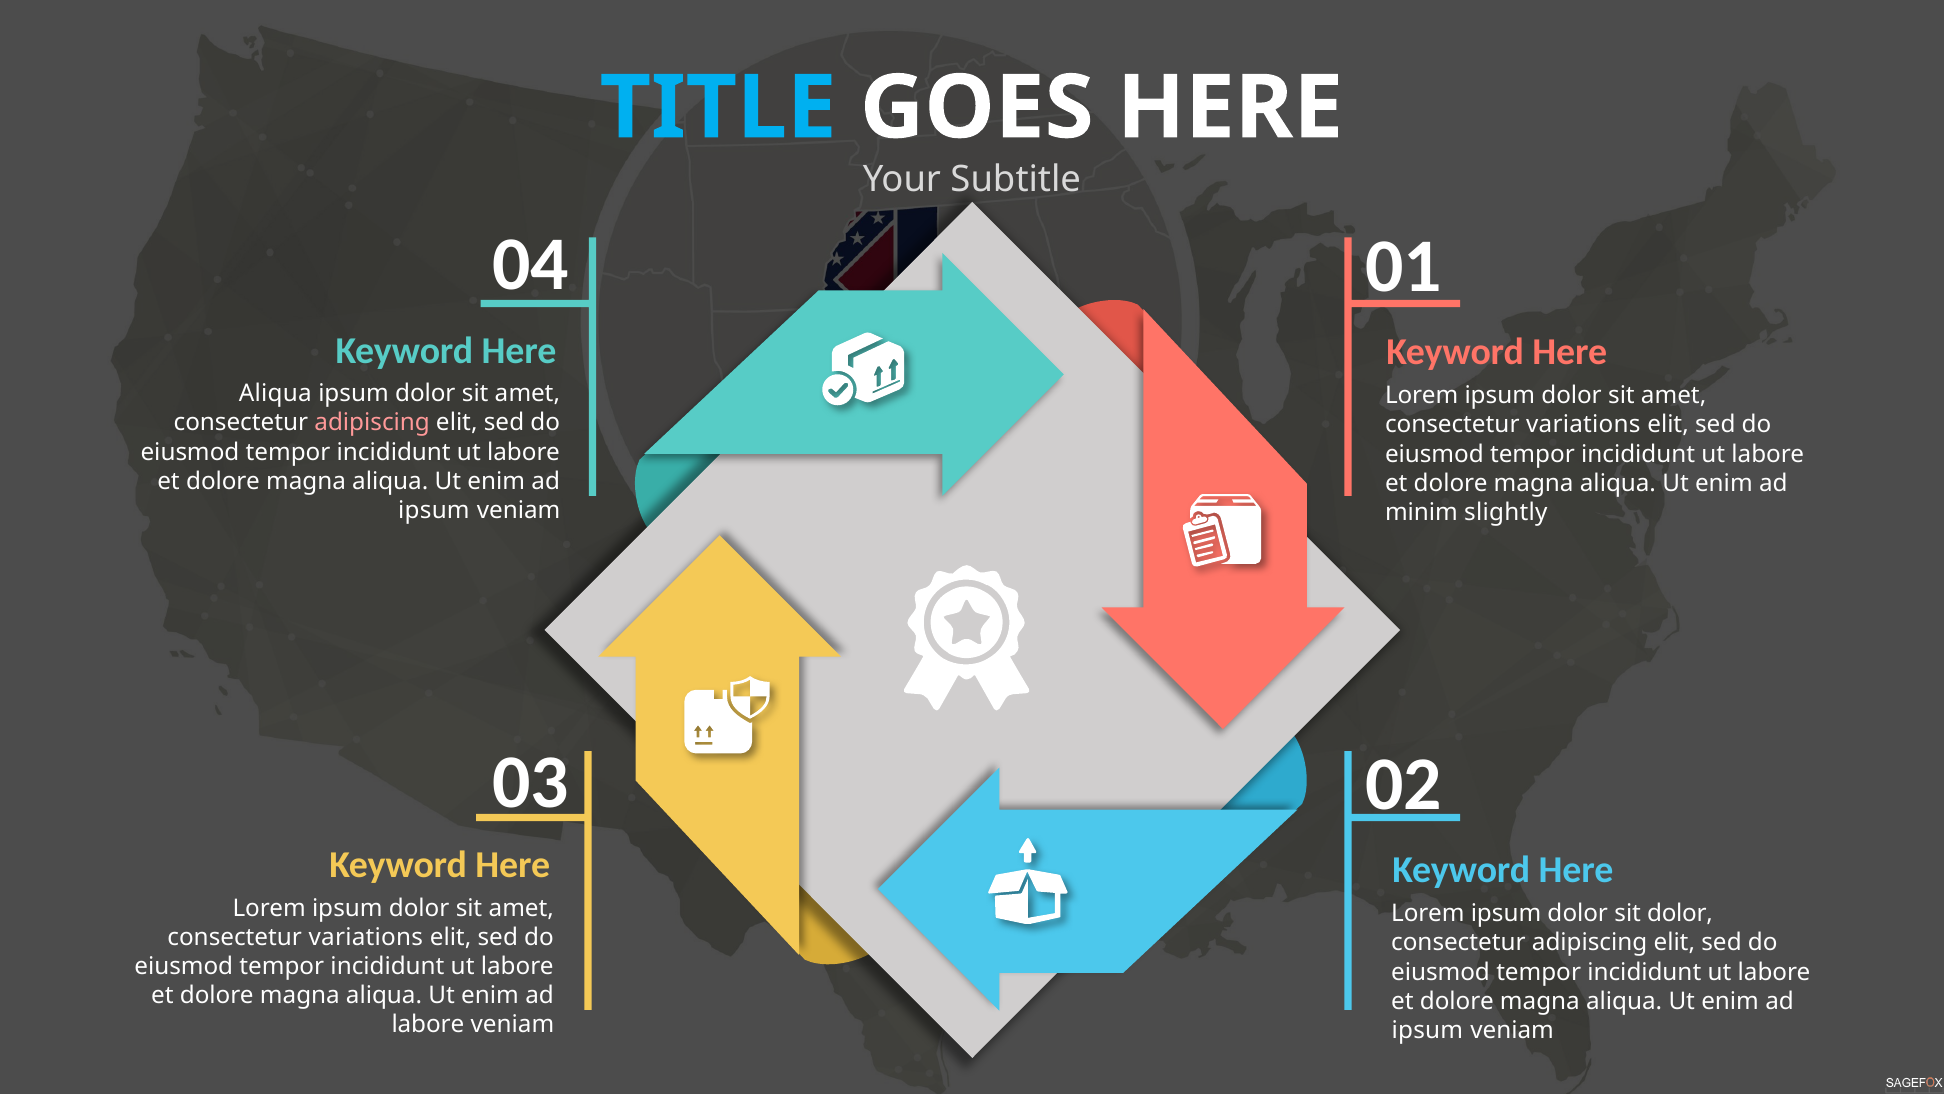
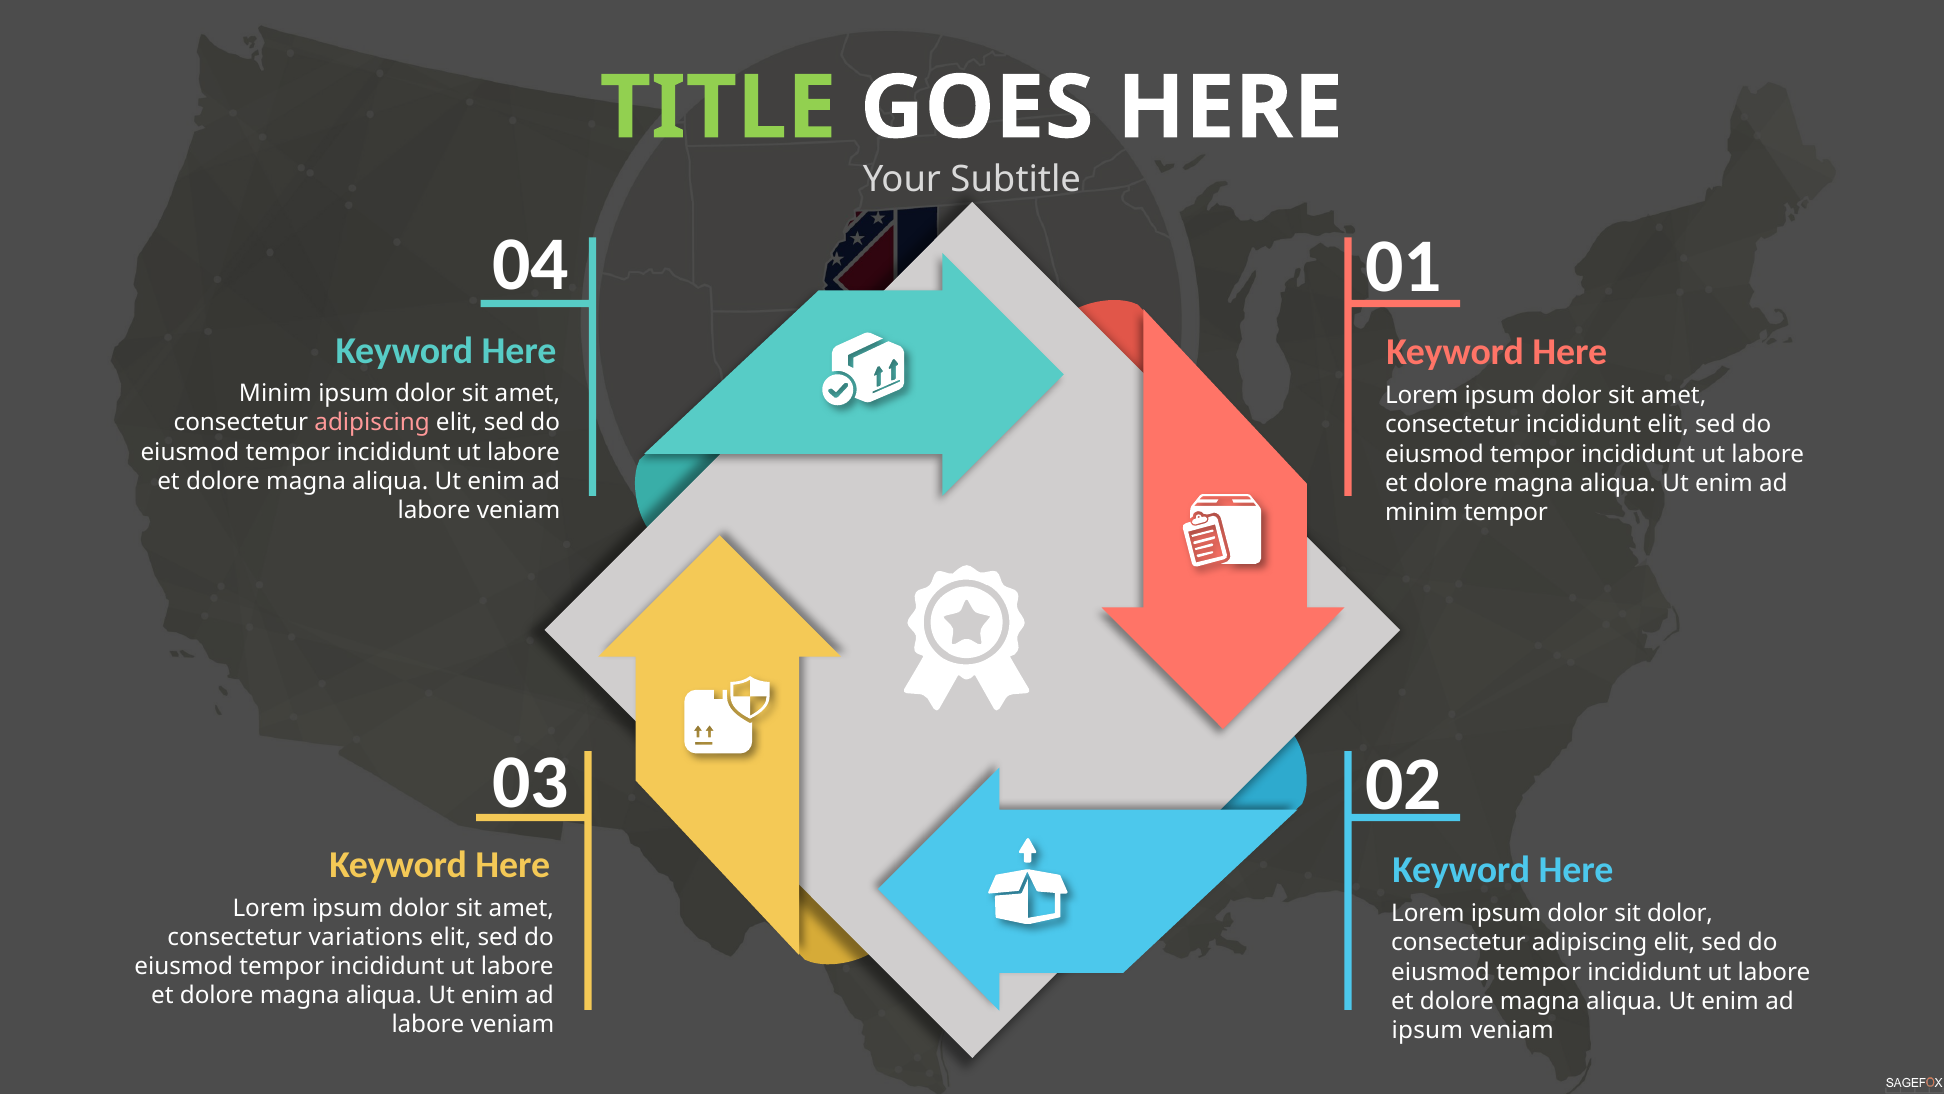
TITLE colour: light blue -> light green
Aliqua at (275, 394): Aliqua -> Minim
variations at (1583, 425): variations -> incididunt
ipsum at (434, 510): ipsum -> labore
minim slightly: slightly -> tempor
